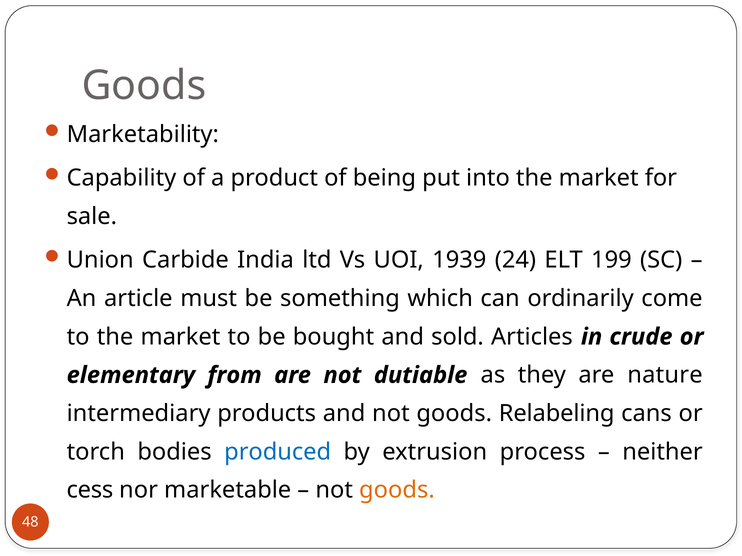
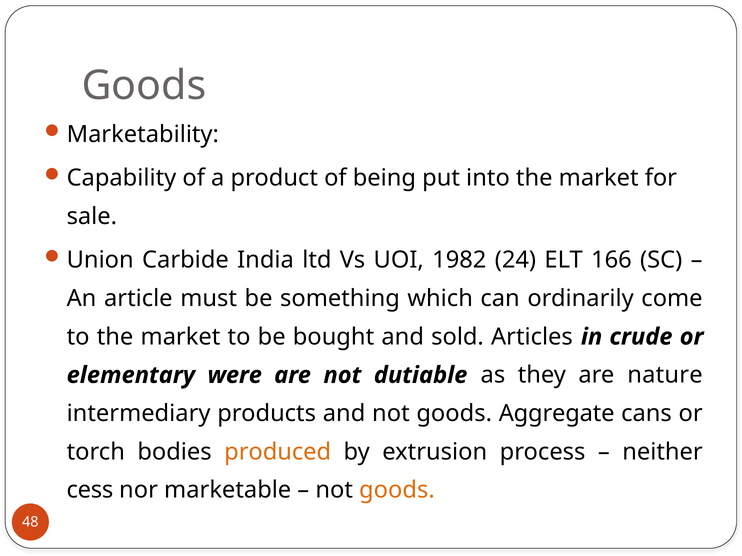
1939: 1939 -> 1982
199: 199 -> 166
from: from -> were
Relabeling: Relabeling -> Aggregate
produced colour: blue -> orange
